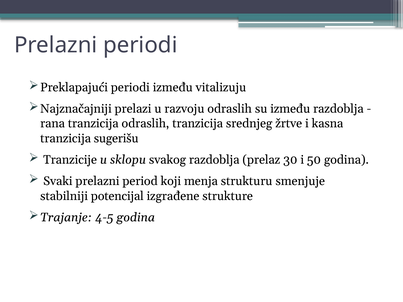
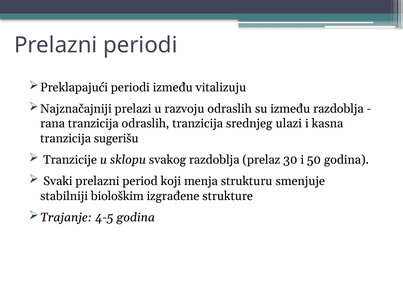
žrtve: žrtve -> ulazi
potencijal: potencijal -> biološkim
